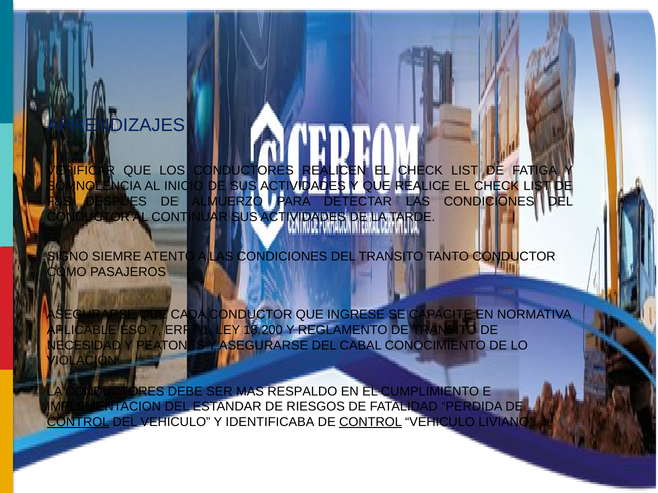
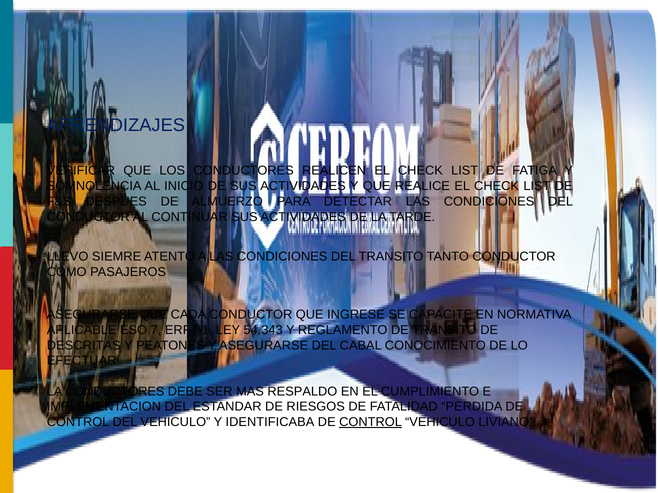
SIGNO: SIGNO -> LLEVO
18.200: 18.200 -> 54.343
NECESIDAD: NECESIDAD -> DESCRITAS
VIOLACIÓN: VIOLACIÓN -> EFECTUAR
CONTROL at (78, 422) underline: present -> none
